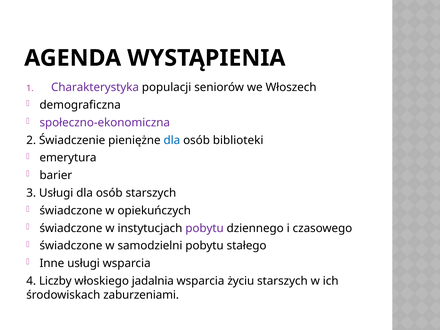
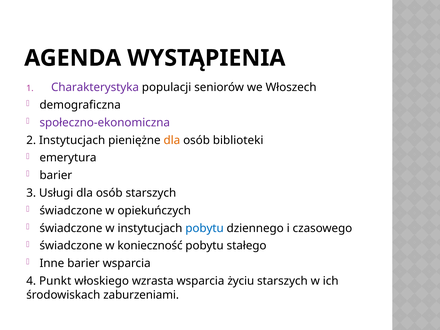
2 Świadczenie: Świadczenie -> Instytucjach
dla at (172, 140) colour: blue -> orange
pobytu at (205, 228) colour: purple -> blue
samodzielni: samodzielni -> konieczność
Inne usługi: usługi -> barier
Liczby: Liczby -> Punkt
jadalnia: jadalnia -> wzrasta
